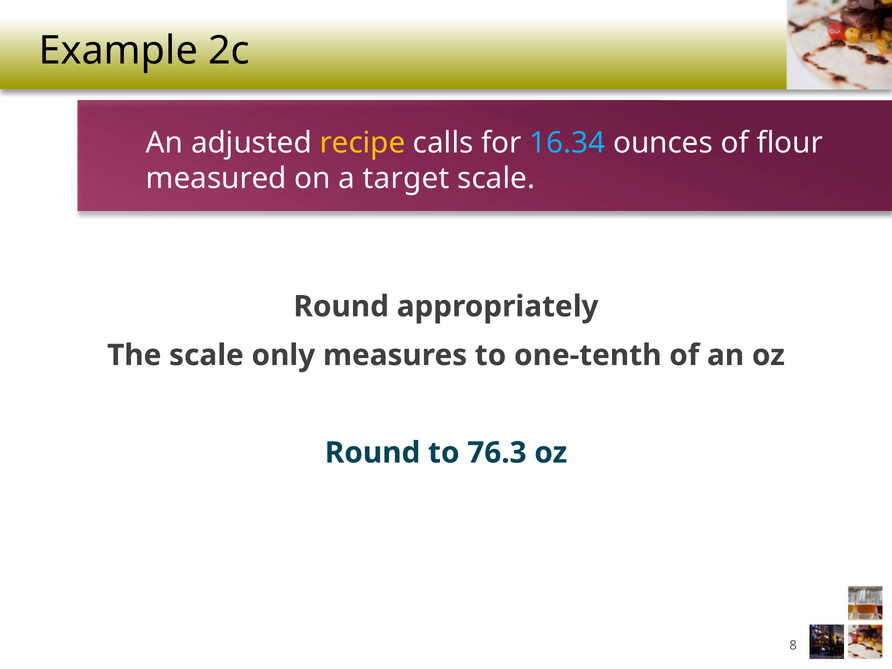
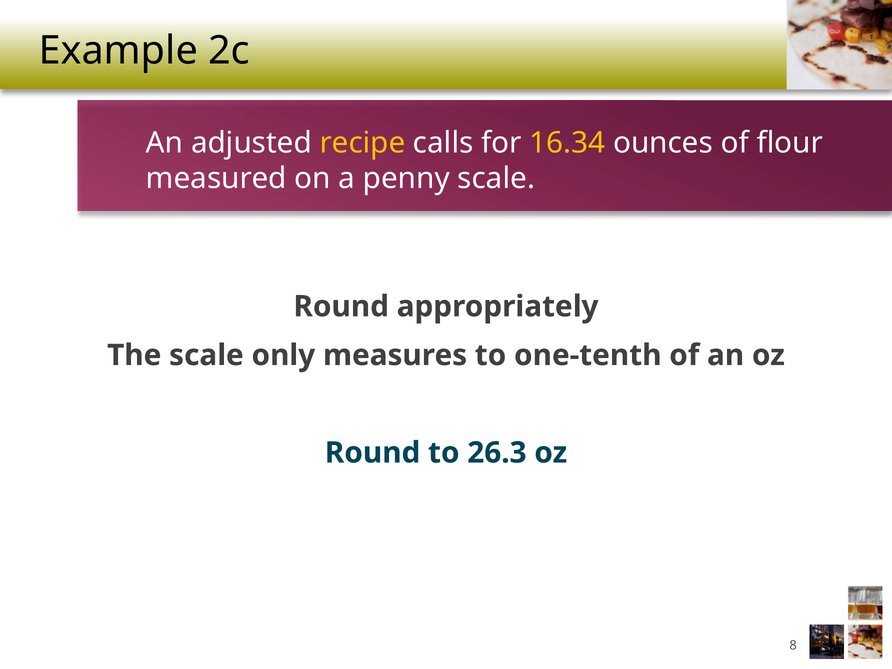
16.34 colour: light blue -> yellow
target: target -> penny
76.3: 76.3 -> 26.3
